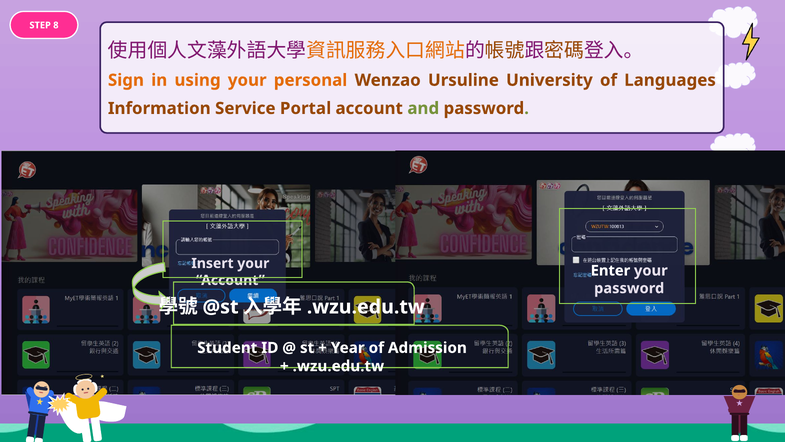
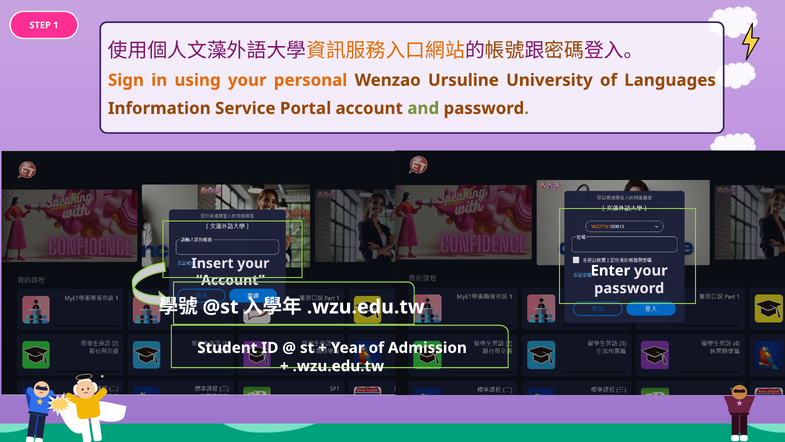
8: 8 -> 1
